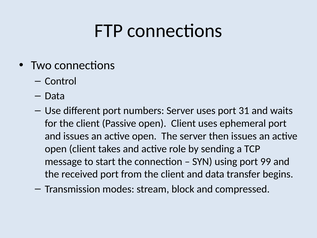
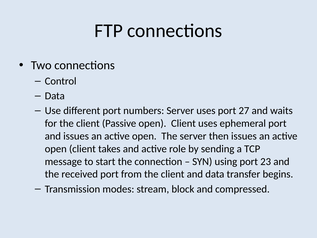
31: 31 -> 27
99: 99 -> 23
